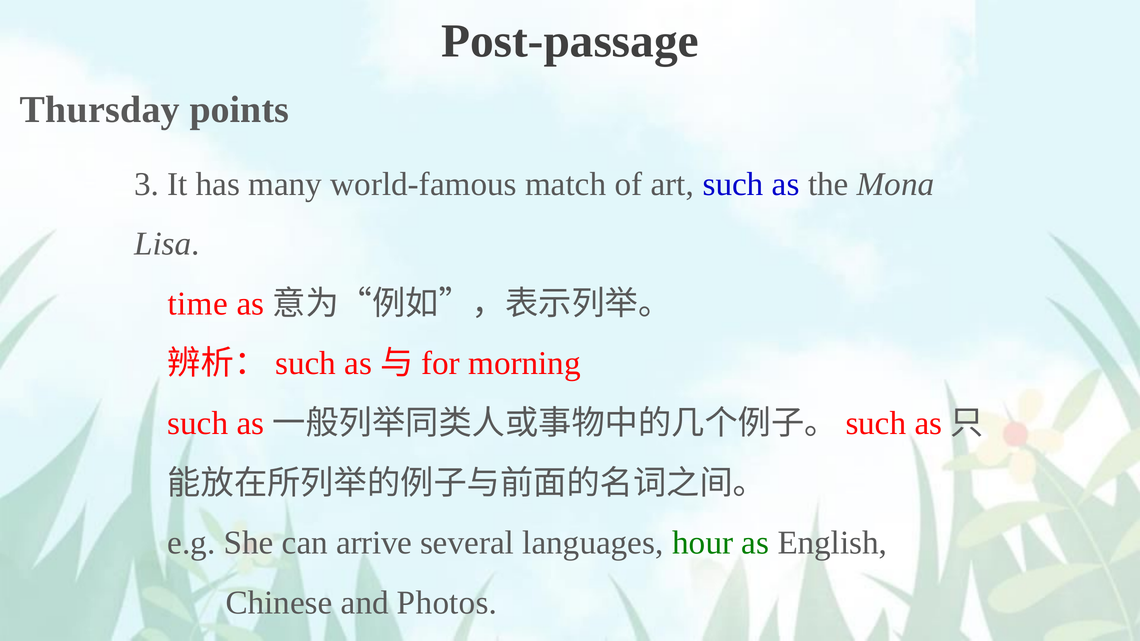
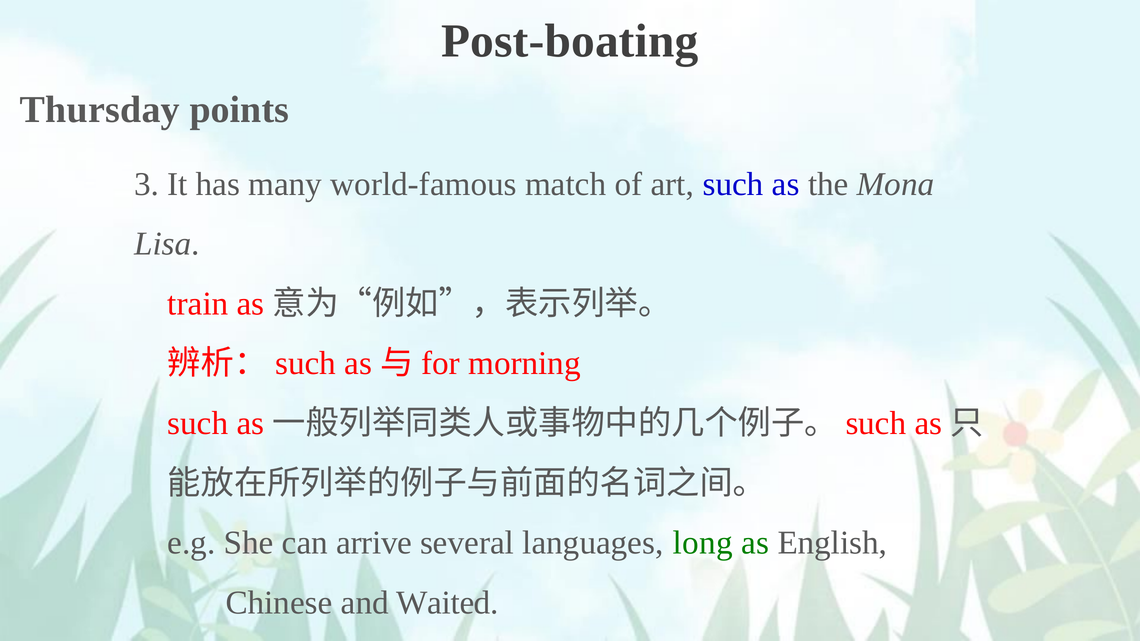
Post-passage: Post-passage -> Post-boating
time: time -> train
hour: hour -> long
Photos: Photos -> Waited
